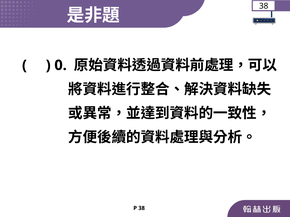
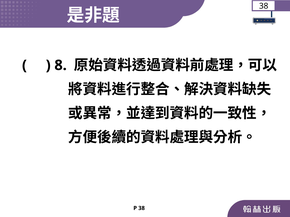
0: 0 -> 8
